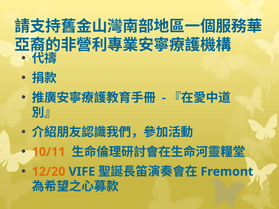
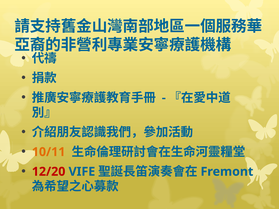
12/20 colour: orange -> red
